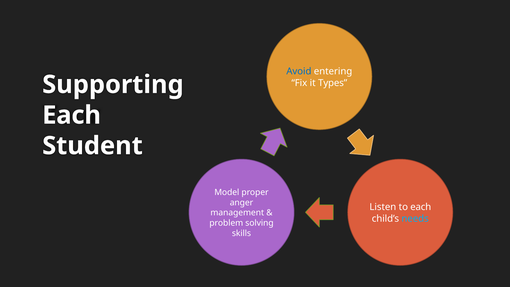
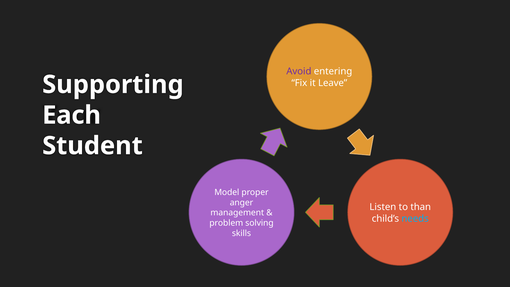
Avoid colour: blue -> purple
Types: Types -> Leave
to each: each -> than
